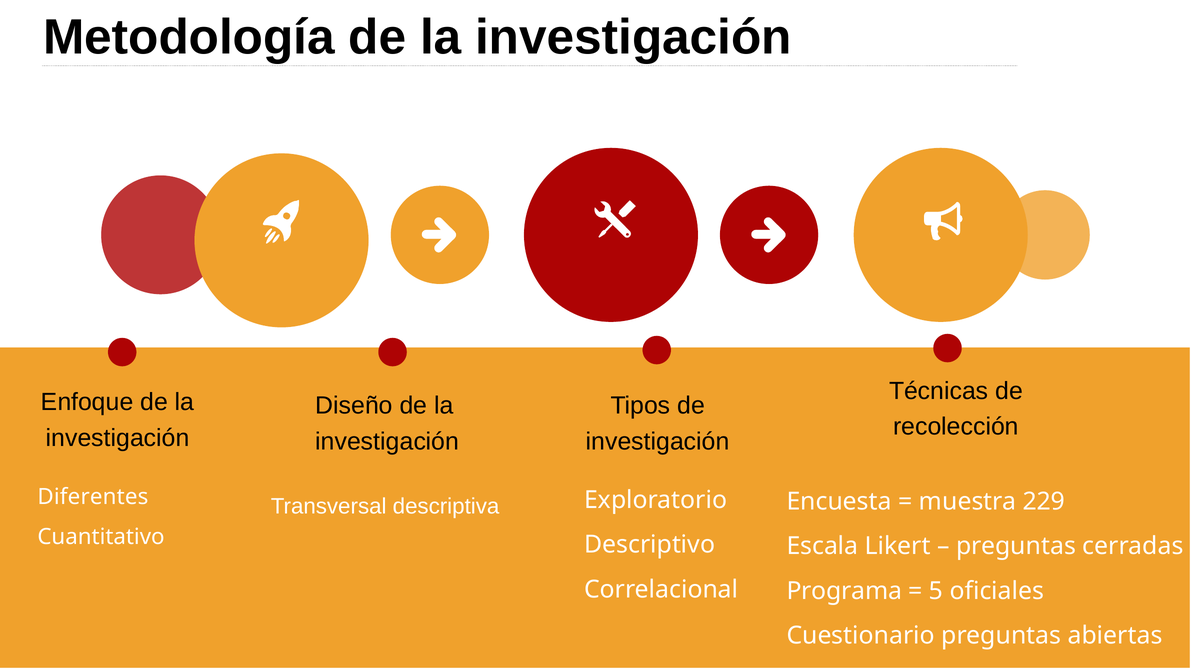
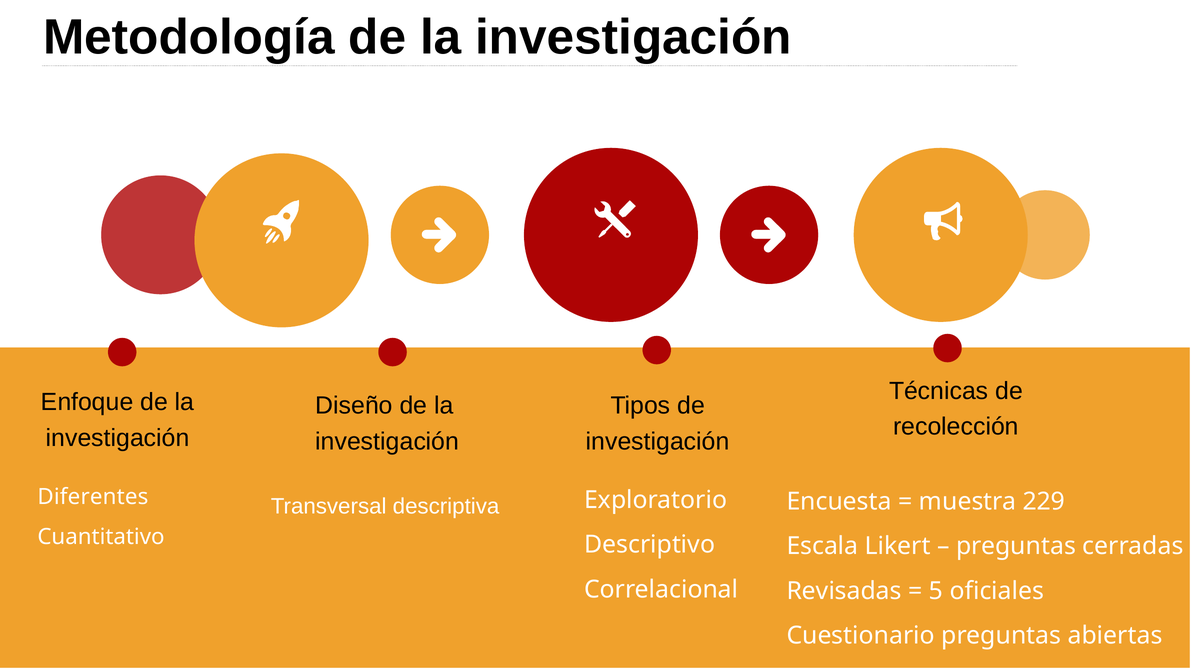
Programa: Programa -> Revisadas
